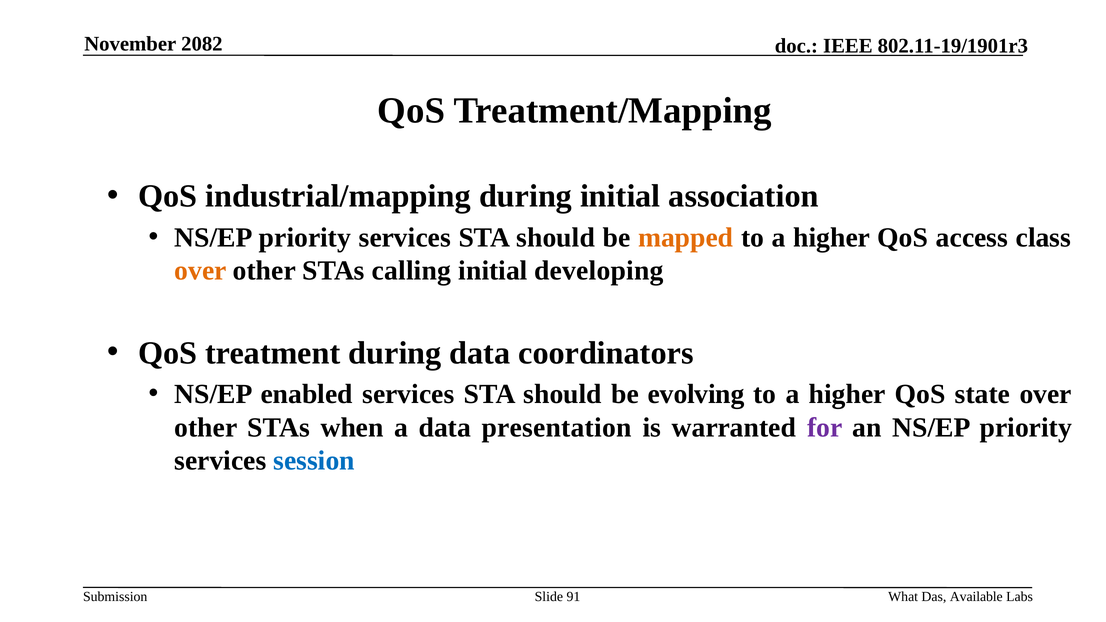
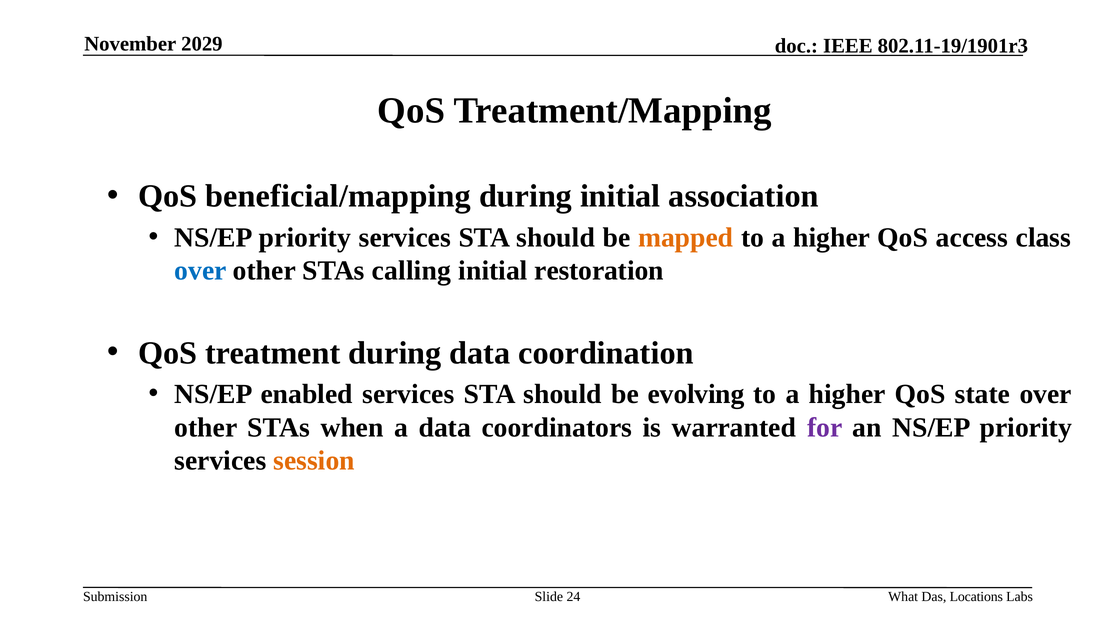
2082: 2082 -> 2029
industrial/mapping: industrial/mapping -> beneficial/mapping
over at (200, 271) colour: orange -> blue
developing: developing -> restoration
coordinators: coordinators -> coordination
presentation: presentation -> coordinators
session colour: blue -> orange
91: 91 -> 24
Available: Available -> Locations
